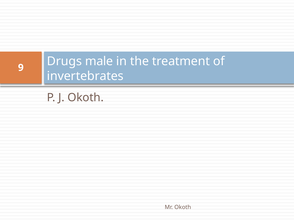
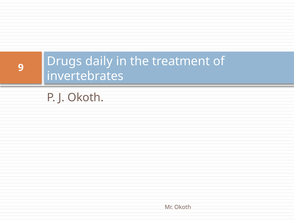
male: male -> daily
